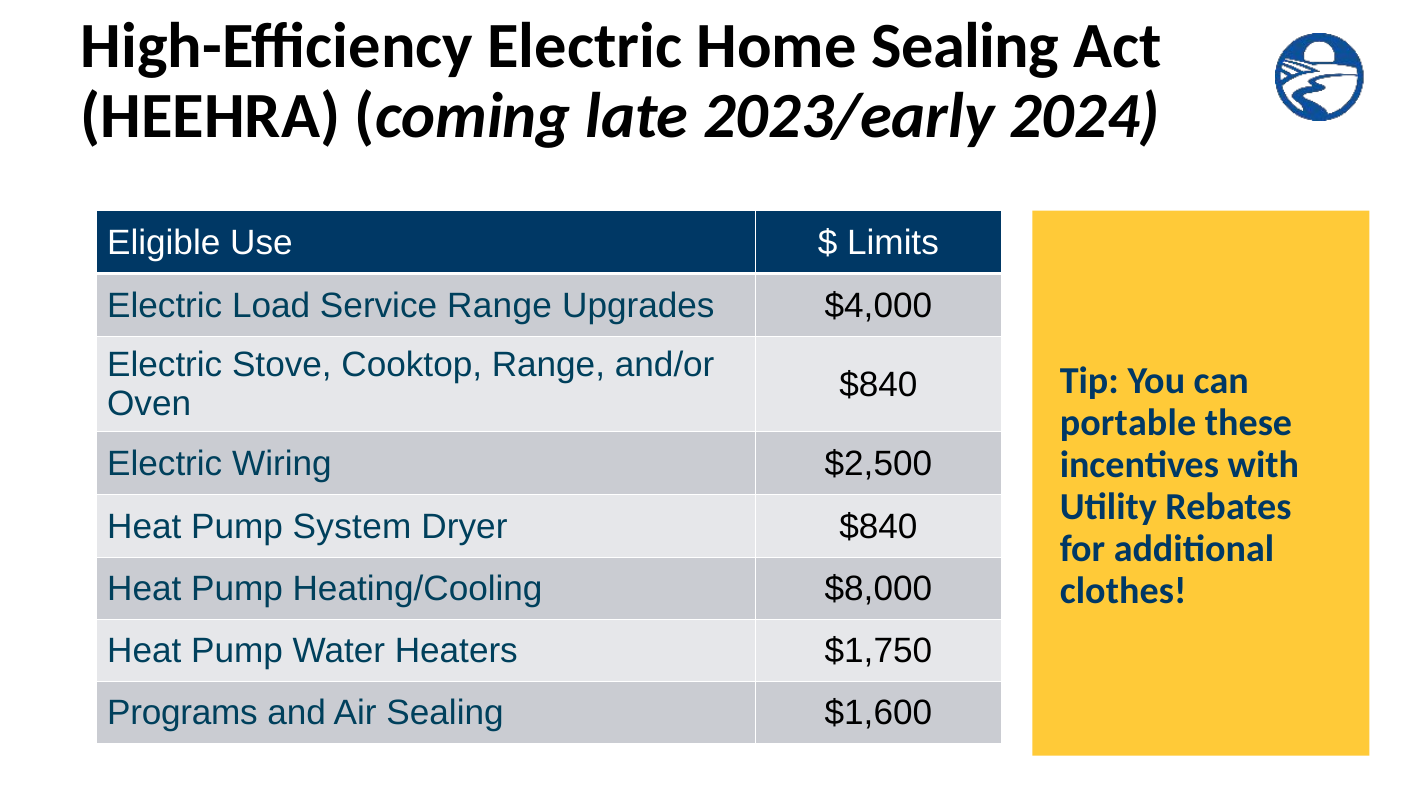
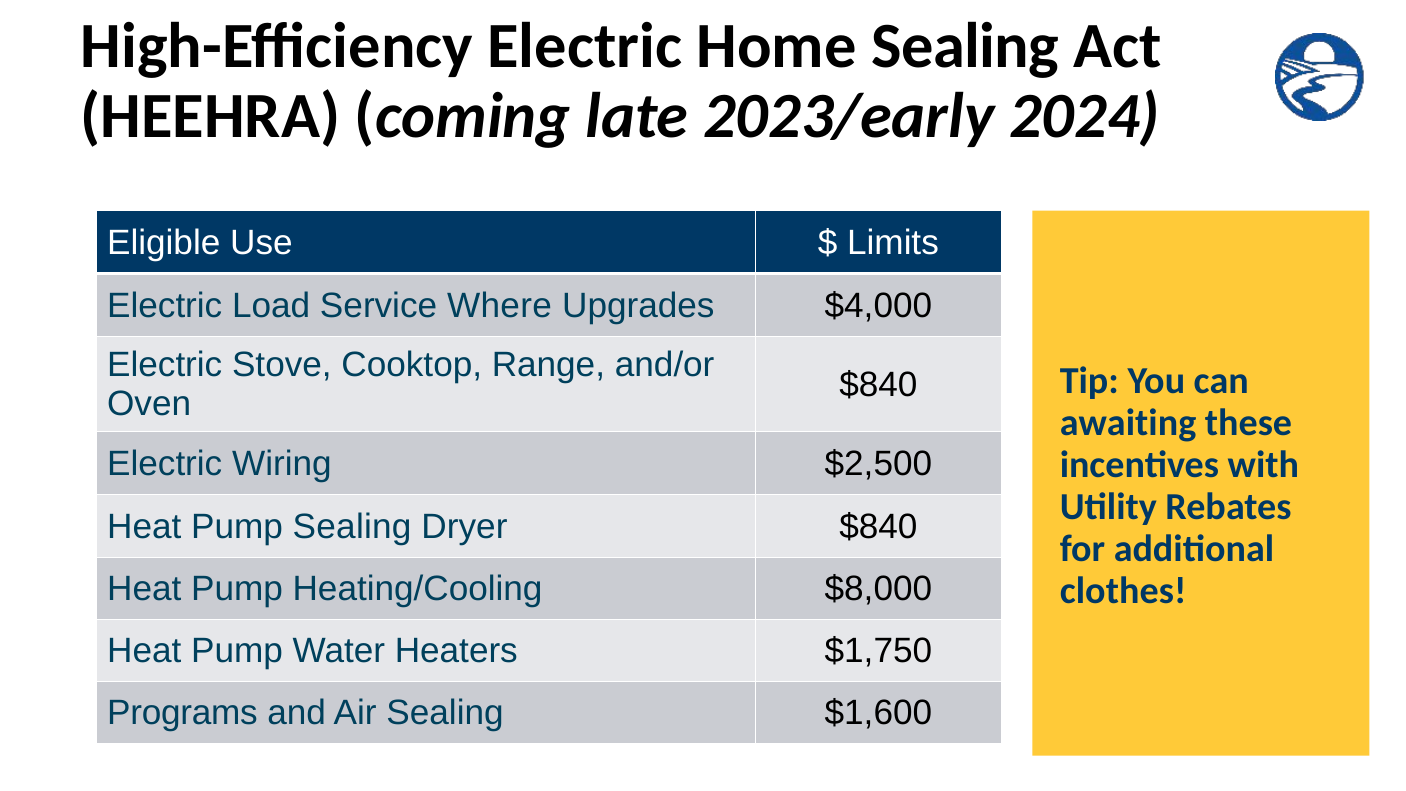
Service Range: Range -> Where
portable: portable -> awaiting
Pump System: System -> Sealing
